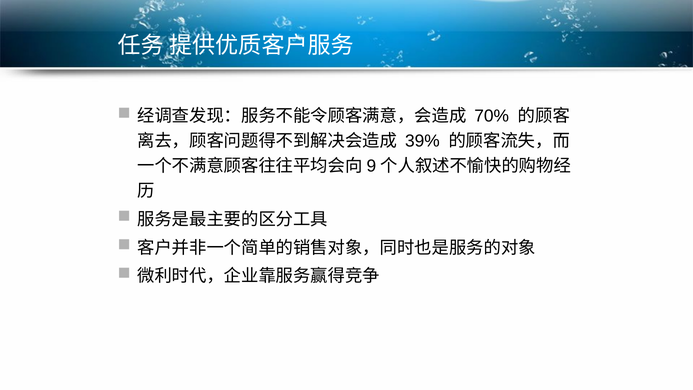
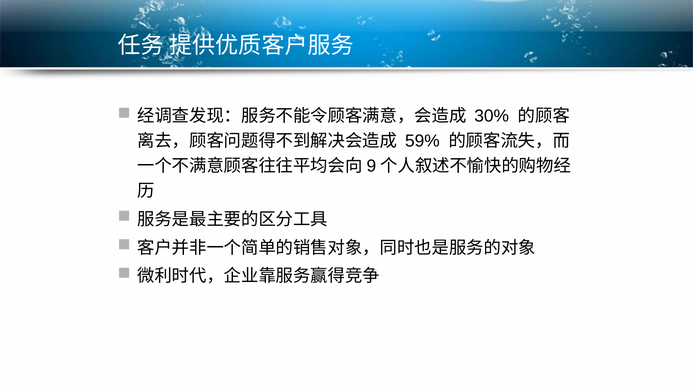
70%: 70% -> 30%
39%: 39% -> 59%
